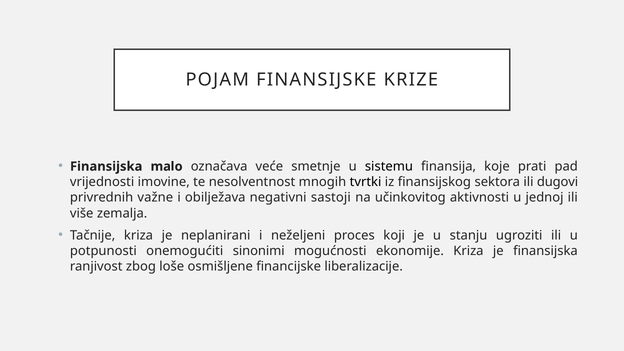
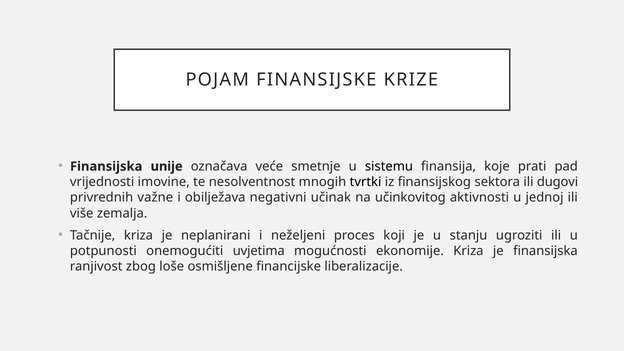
malo: malo -> unije
sastoji: sastoji -> učinak
sinonimi: sinonimi -> uvjetima
